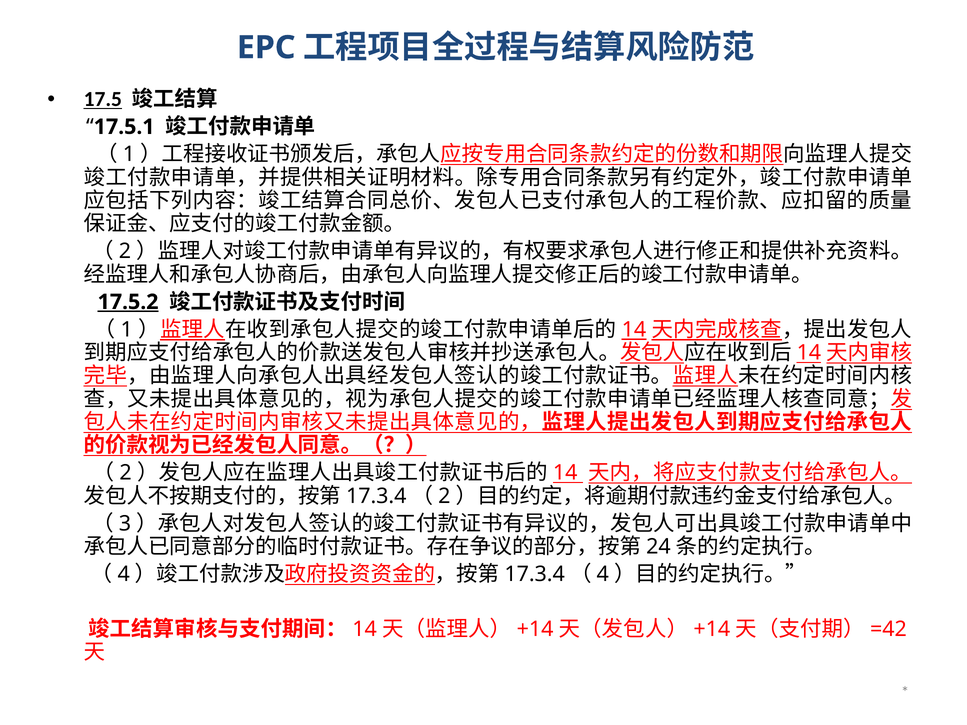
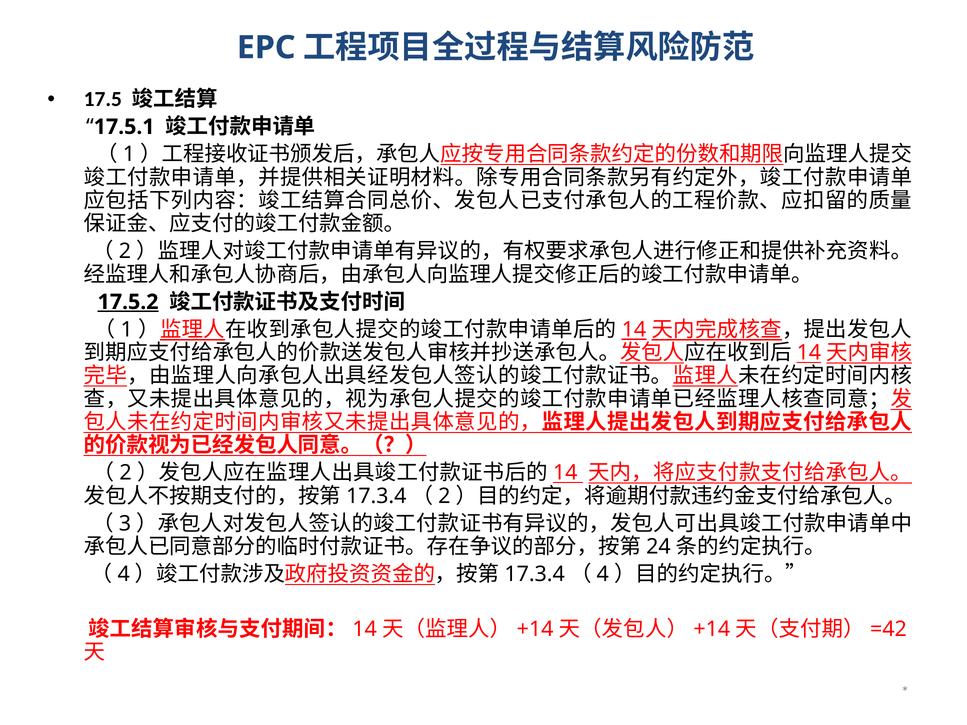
17.5 underline: present -> none
